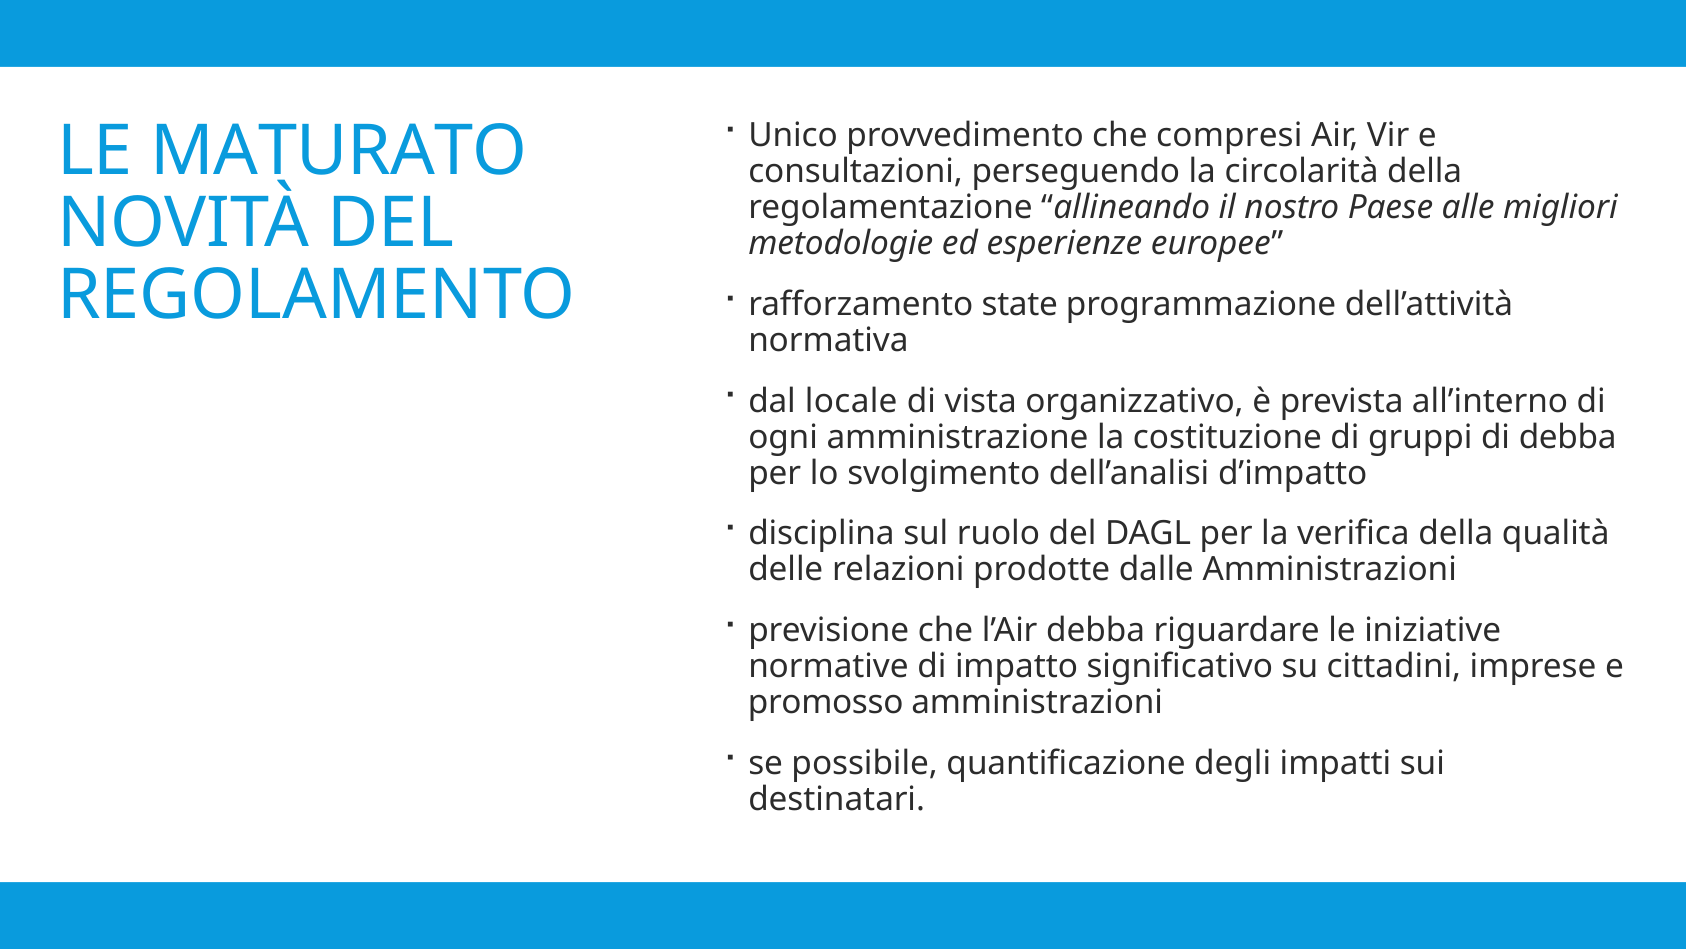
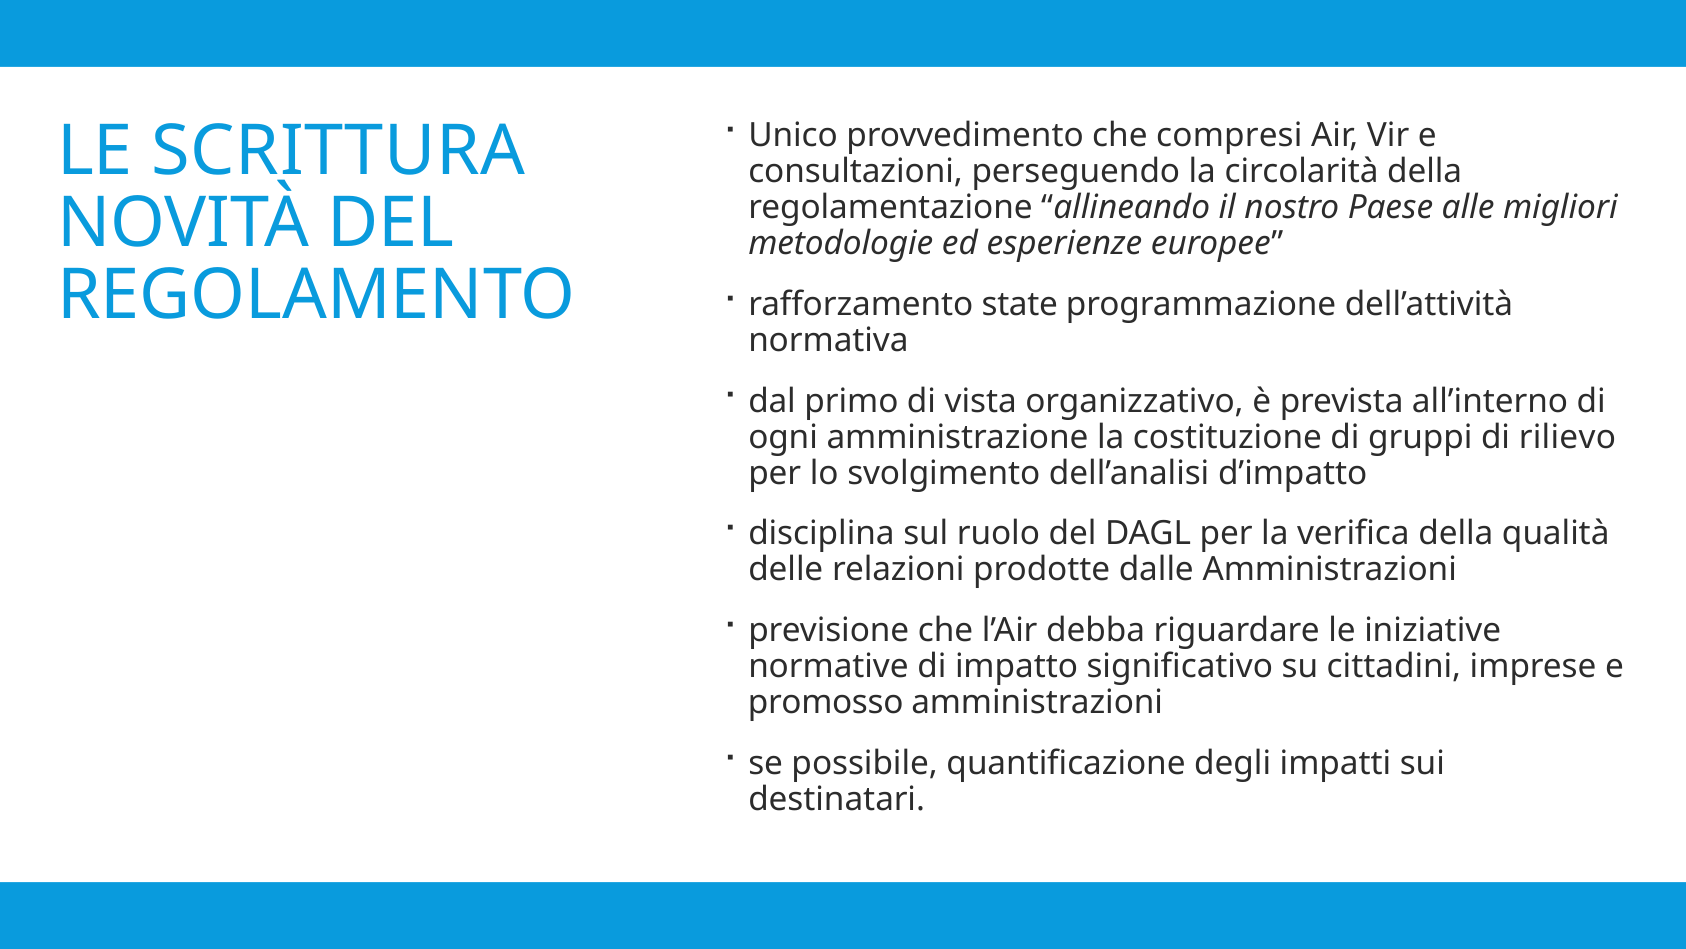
MATURATO: MATURATO -> SCRITTURA
locale: locale -> primo
di debba: debba -> rilievo
